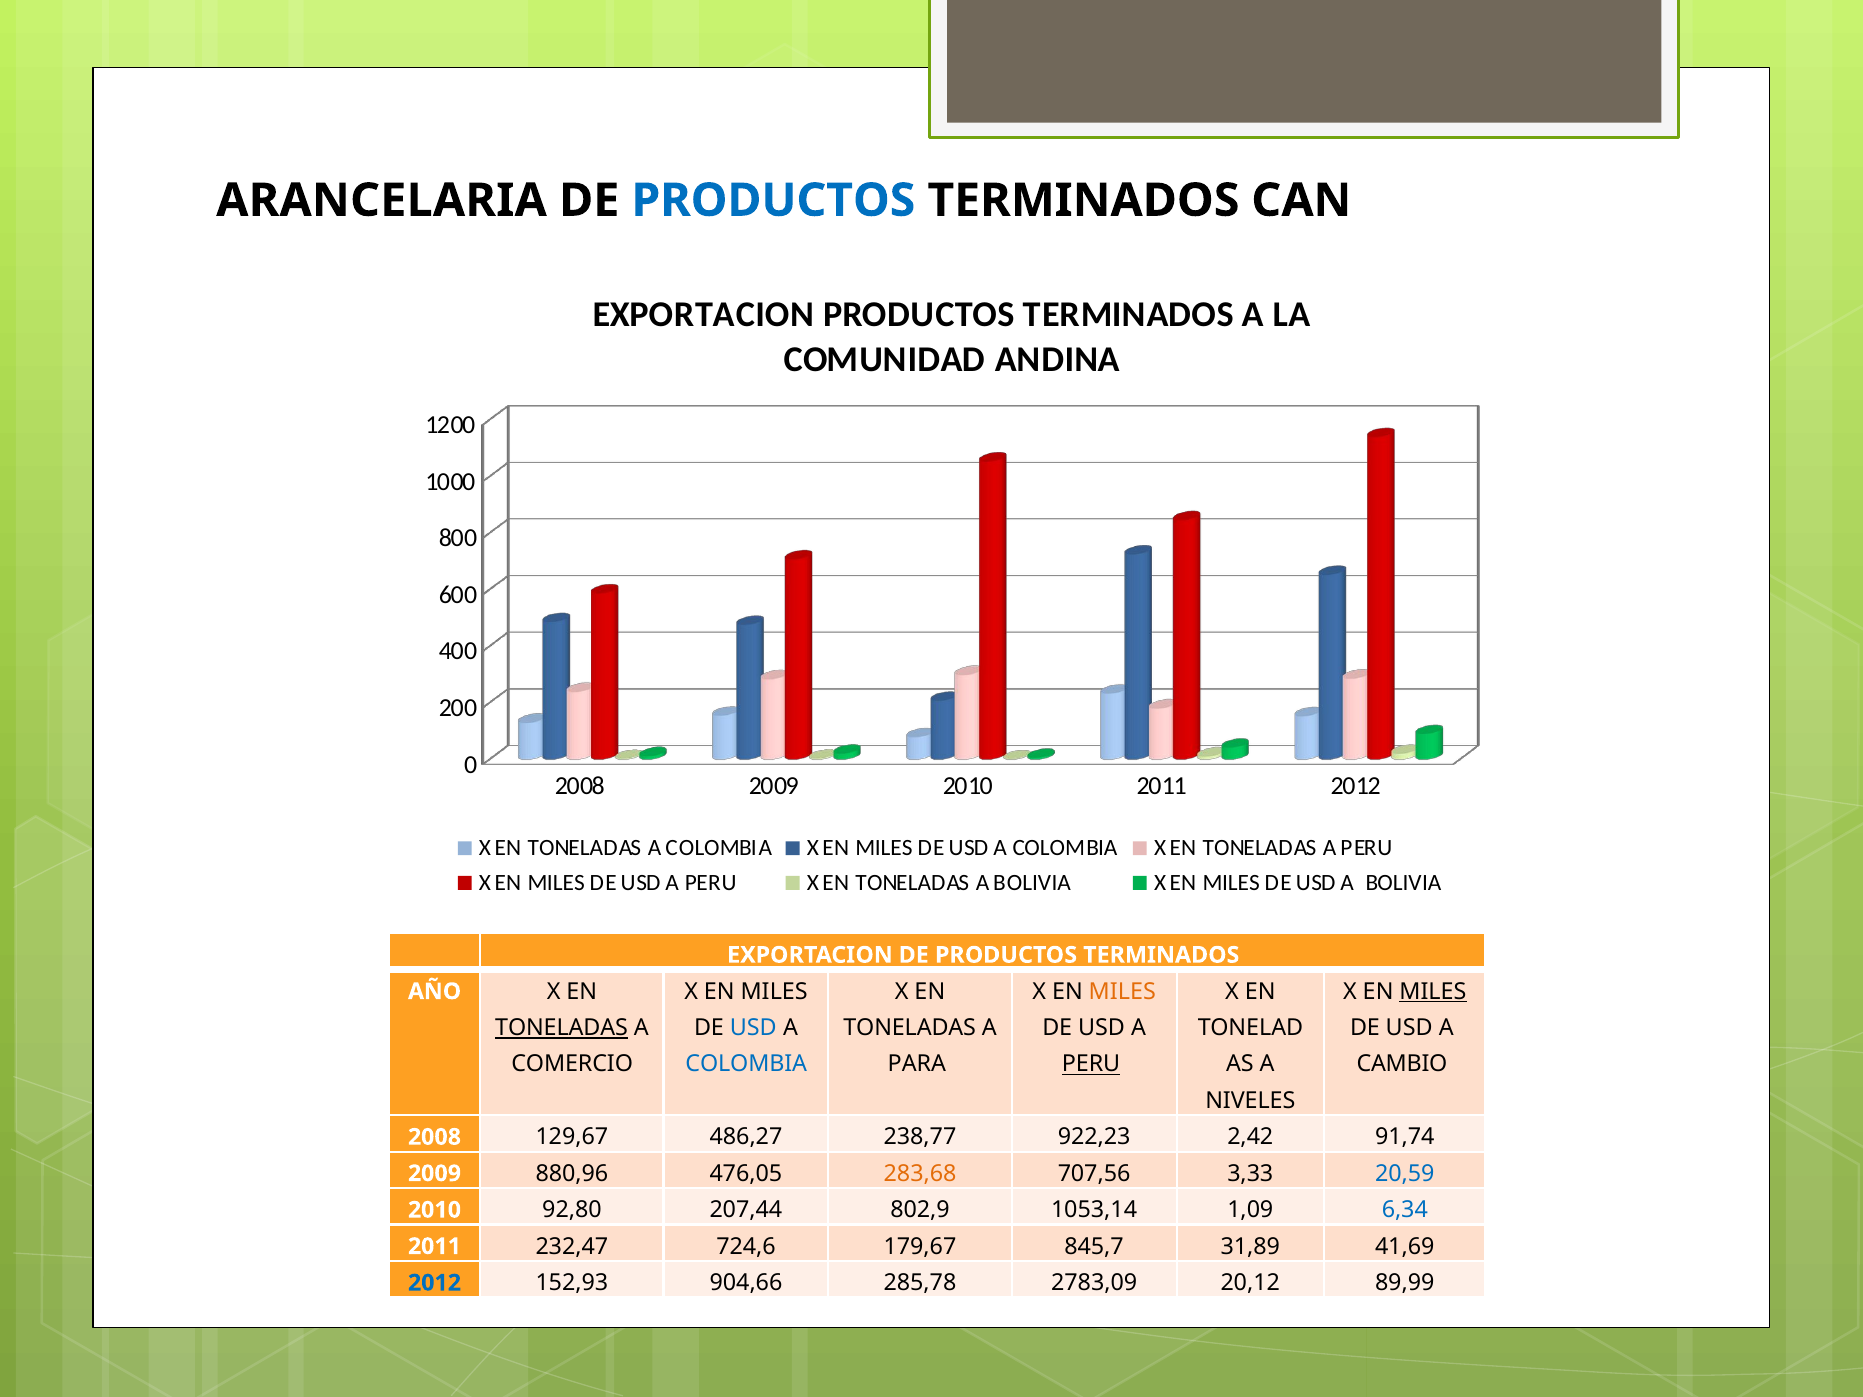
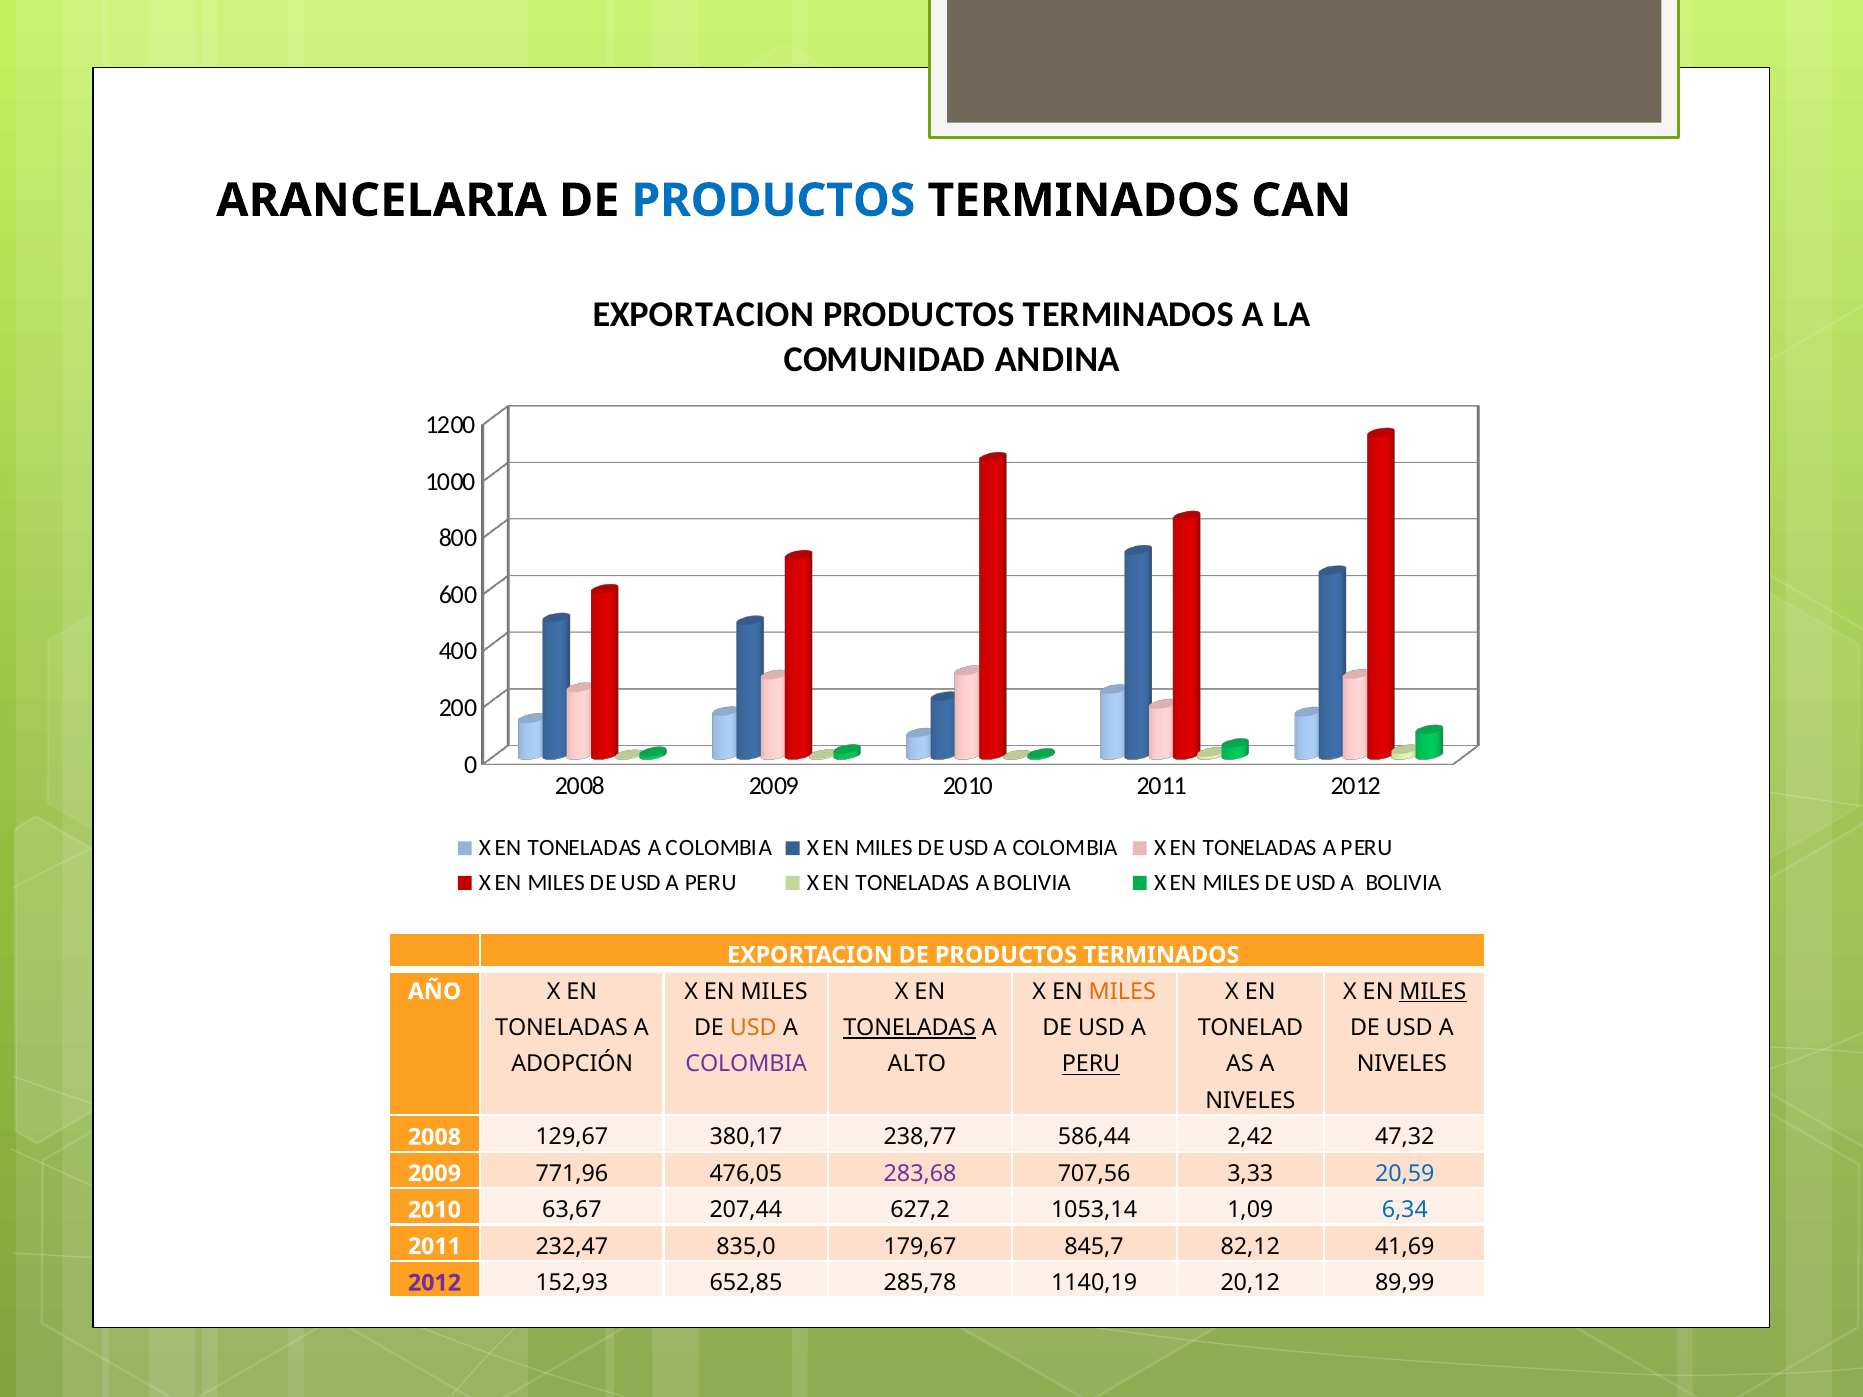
TONELADAS at (562, 1028) underline: present -> none
USD at (753, 1028) colour: blue -> orange
TONELADAS at (910, 1028) underline: none -> present
COMERCIO: COMERCIO -> ADOPCIÓN
COLOMBIA at (746, 1064) colour: blue -> purple
PARA: PARA -> ALTO
CAMBIO at (1402, 1064): CAMBIO -> NIVELES
486,27: 486,27 -> 380,17
922,23: 922,23 -> 586,44
91,74: 91,74 -> 47,32
880,96: 880,96 -> 771,96
283,68 colour: orange -> purple
92,80: 92,80 -> 63,67
802,9: 802,9 -> 627,2
724,6: 724,6 -> 835,0
31,89: 31,89 -> 82,12
2012 at (435, 1283) colour: blue -> purple
904,66: 904,66 -> 652,85
2783,09: 2783,09 -> 1140,19
